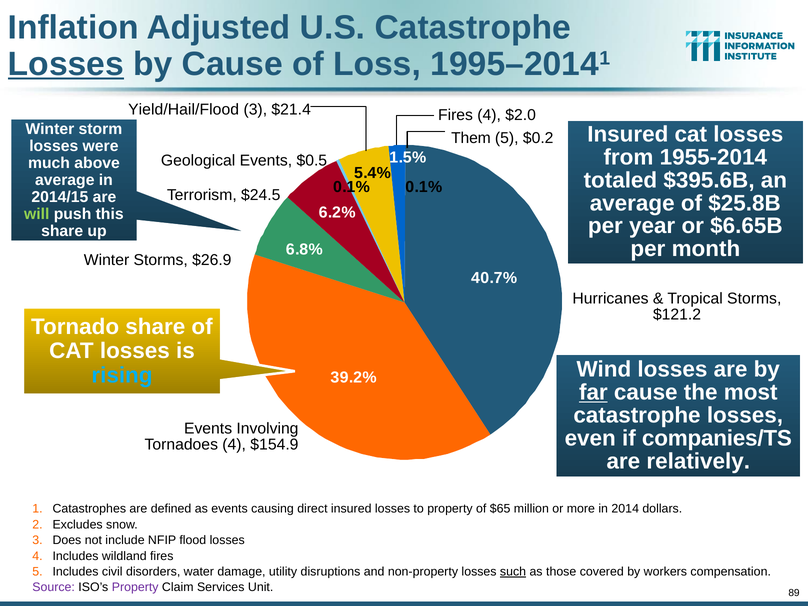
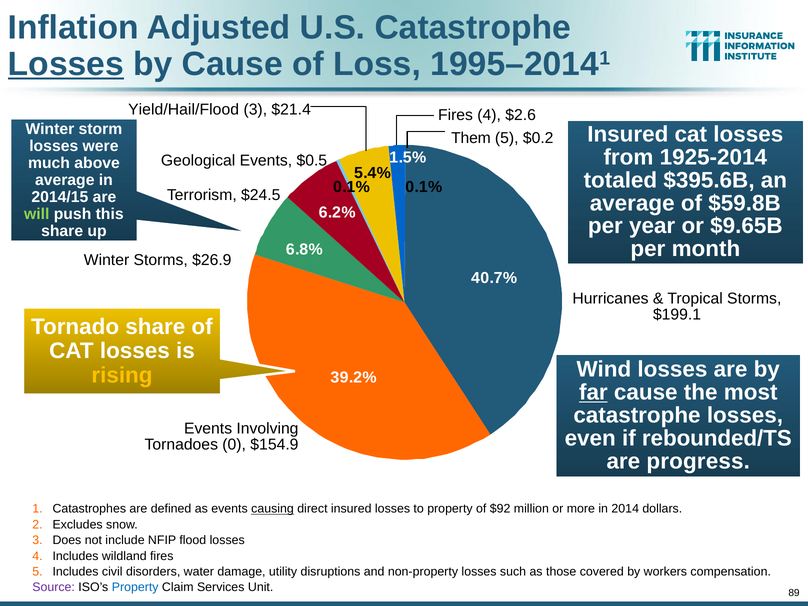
$2.0: $2.0 -> $2.6
1955-2014: 1955-2014 -> 1925-2014
$25.8B: $25.8B -> $59.8B
$6.65B: $6.65B -> $9.65B
$121.2: $121.2 -> $199.1
rising colour: light blue -> yellow
companies/TS: companies/TS -> rebounded/TS
Tornadoes 4: 4 -> 0
relatively: relatively -> progress
causing underline: none -> present
$65: $65 -> $92
such underline: present -> none
Property at (135, 587) colour: purple -> blue
